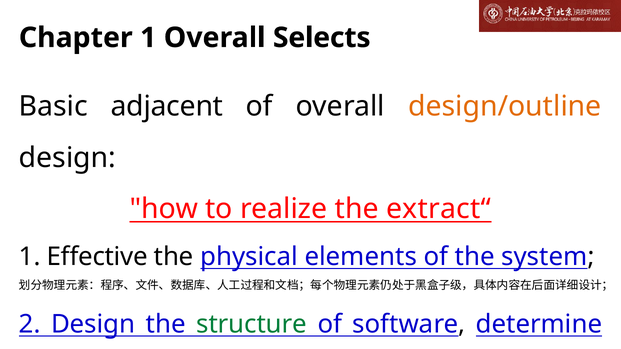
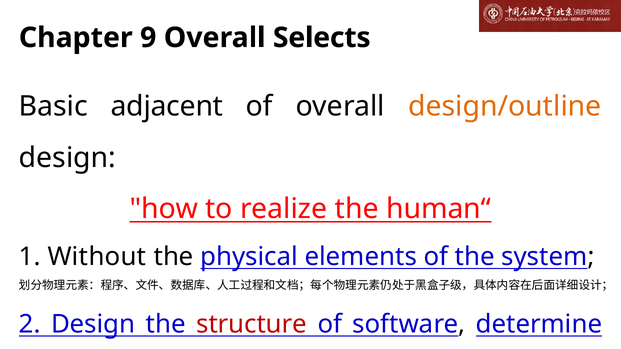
Chapter 1: 1 -> 9
extract“: extract“ -> human“
Effective: Effective -> Without
structure colour: green -> red
